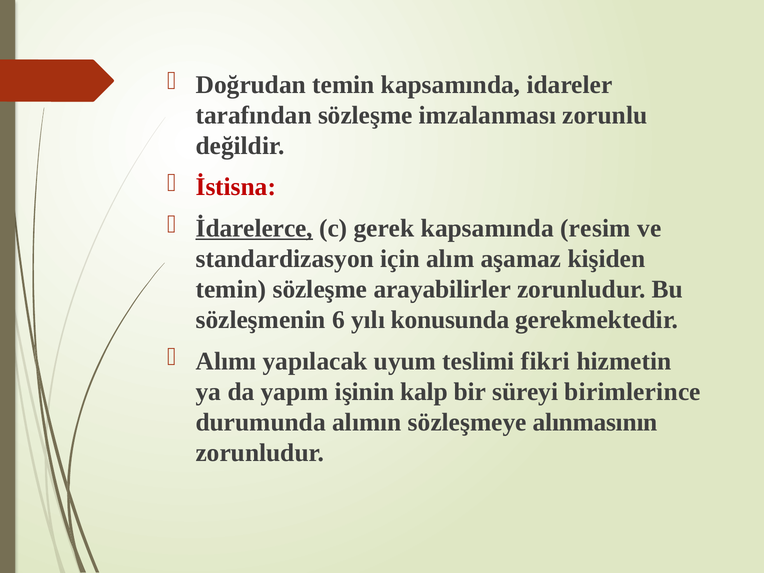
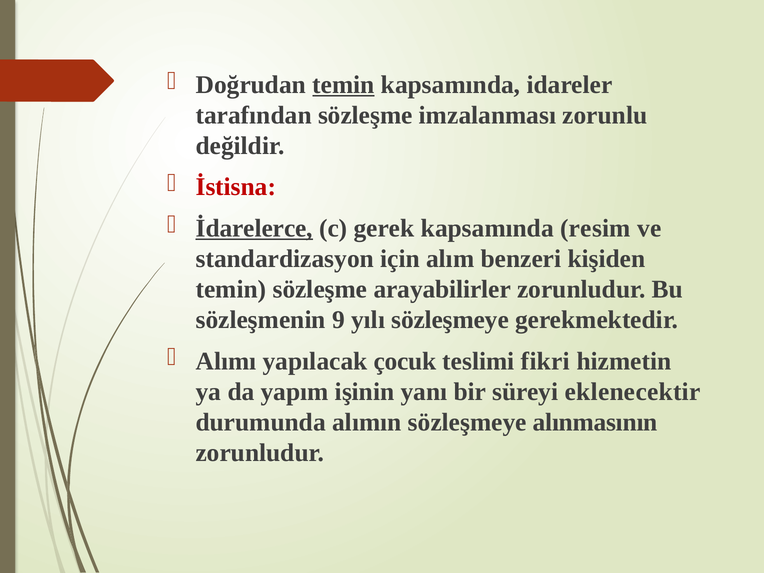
temin at (343, 85) underline: none -> present
aşamaz: aşamaz -> benzeri
6: 6 -> 9
yılı konusunda: konusunda -> sözleşmeye
uyum: uyum -> çocuk
kalp: kalp -> yanı
birimlerince: birimlerince -> eklenecektir
